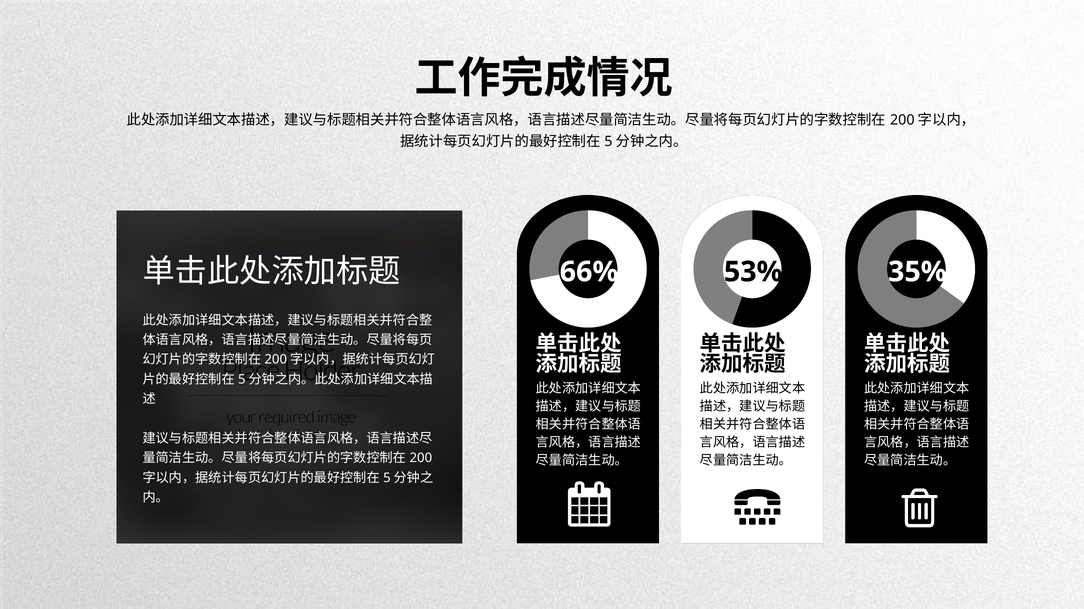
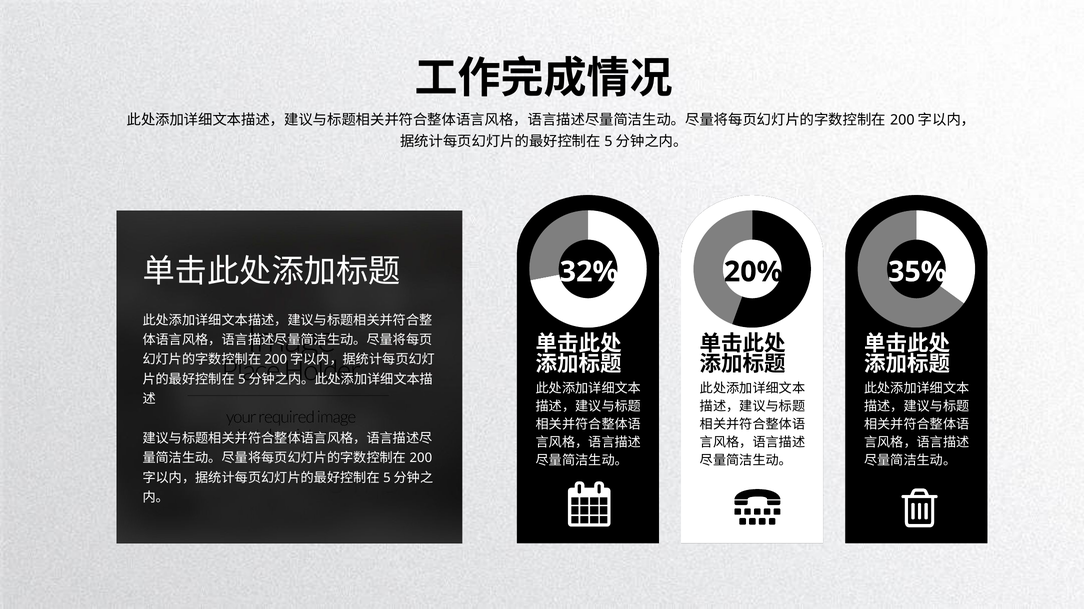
53%: 53% -> 20%
66%: 66% -> 32%
